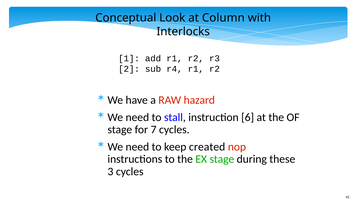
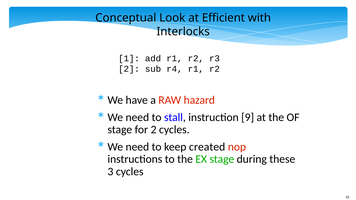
Column: Column -> Efficient
6: 6 -> 9
for 7: 7 -> 2
